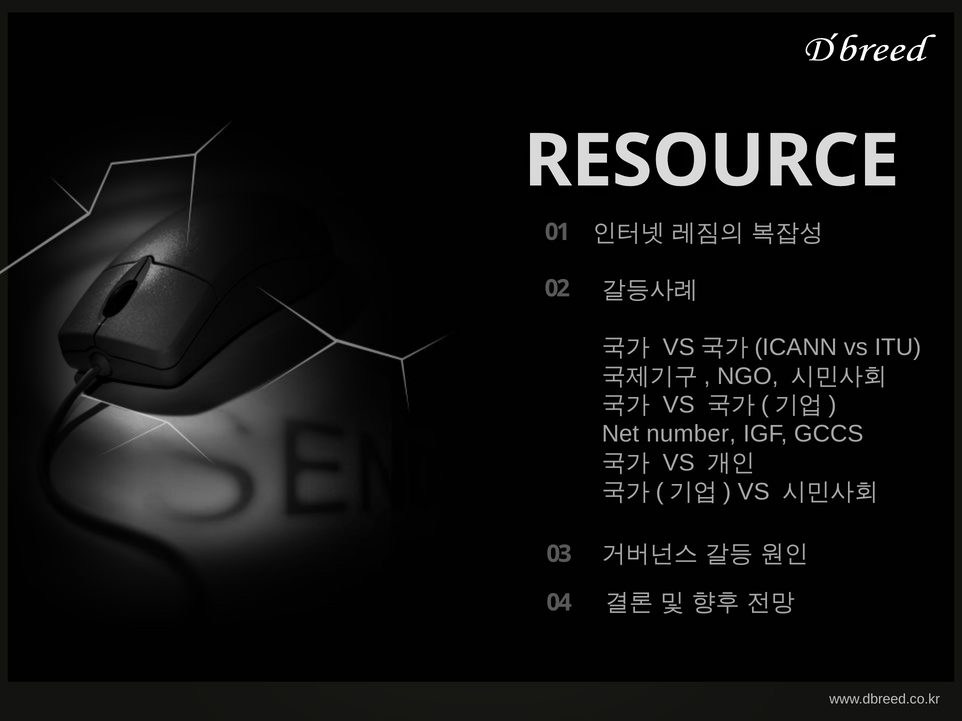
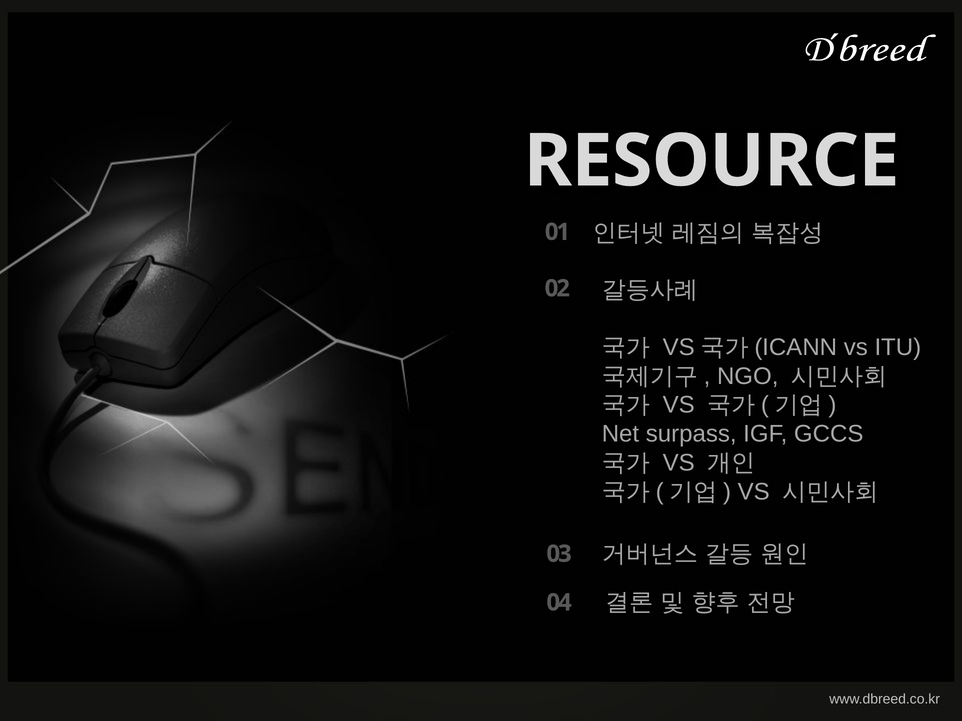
number: number -> surpass
